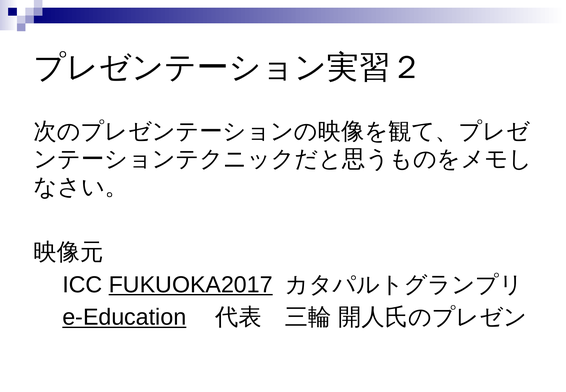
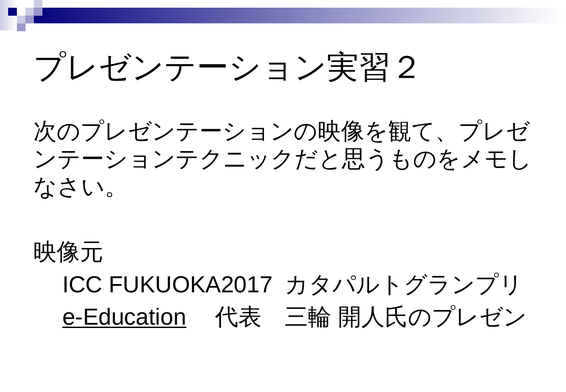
FUKUOKA2017 underline: present -> none
